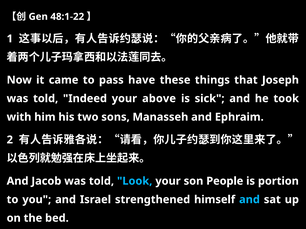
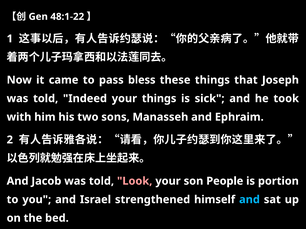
have: have -> bless
your above: above -> things
Look colour: light blue -> pink
